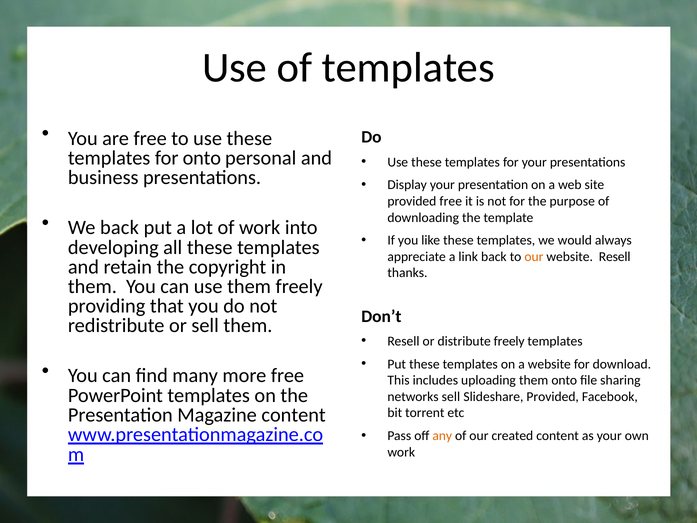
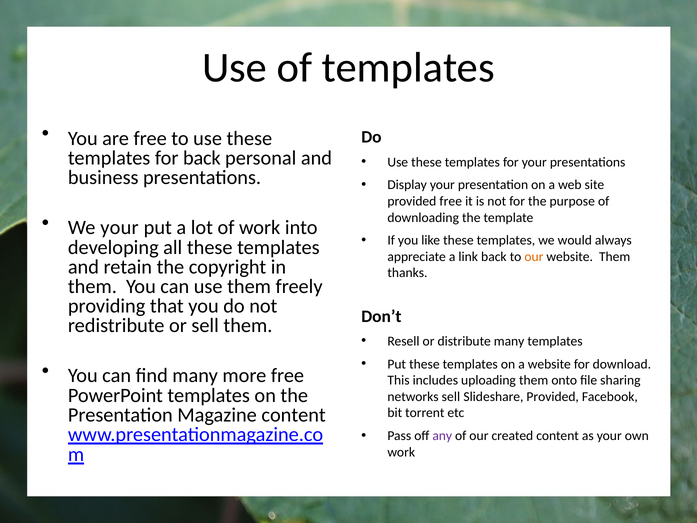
for onto: onto -> back
We back: back -> your
website Resell: Resell -> Them
distribute freely: freely -> many
any colour: orange -> purple
